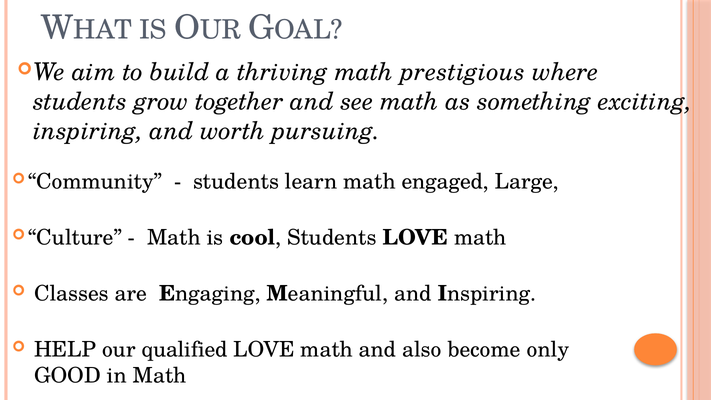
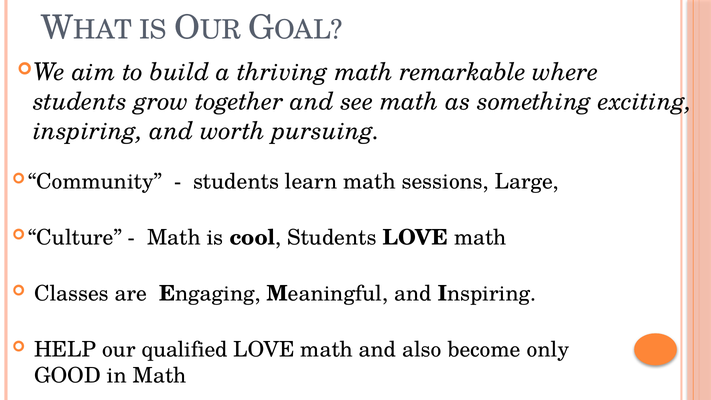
prestigious: prestigious -> remarkable
engaged: engaged -> sessions
